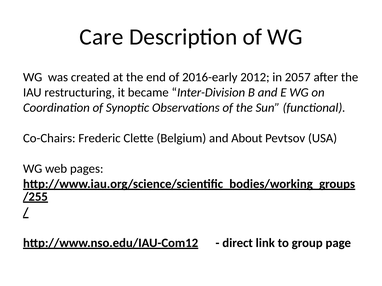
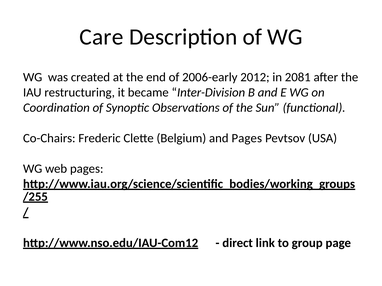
2016-early: 2016-early -> 2006-early
2057: 2057 -> 2081
and About: About -> Pages
